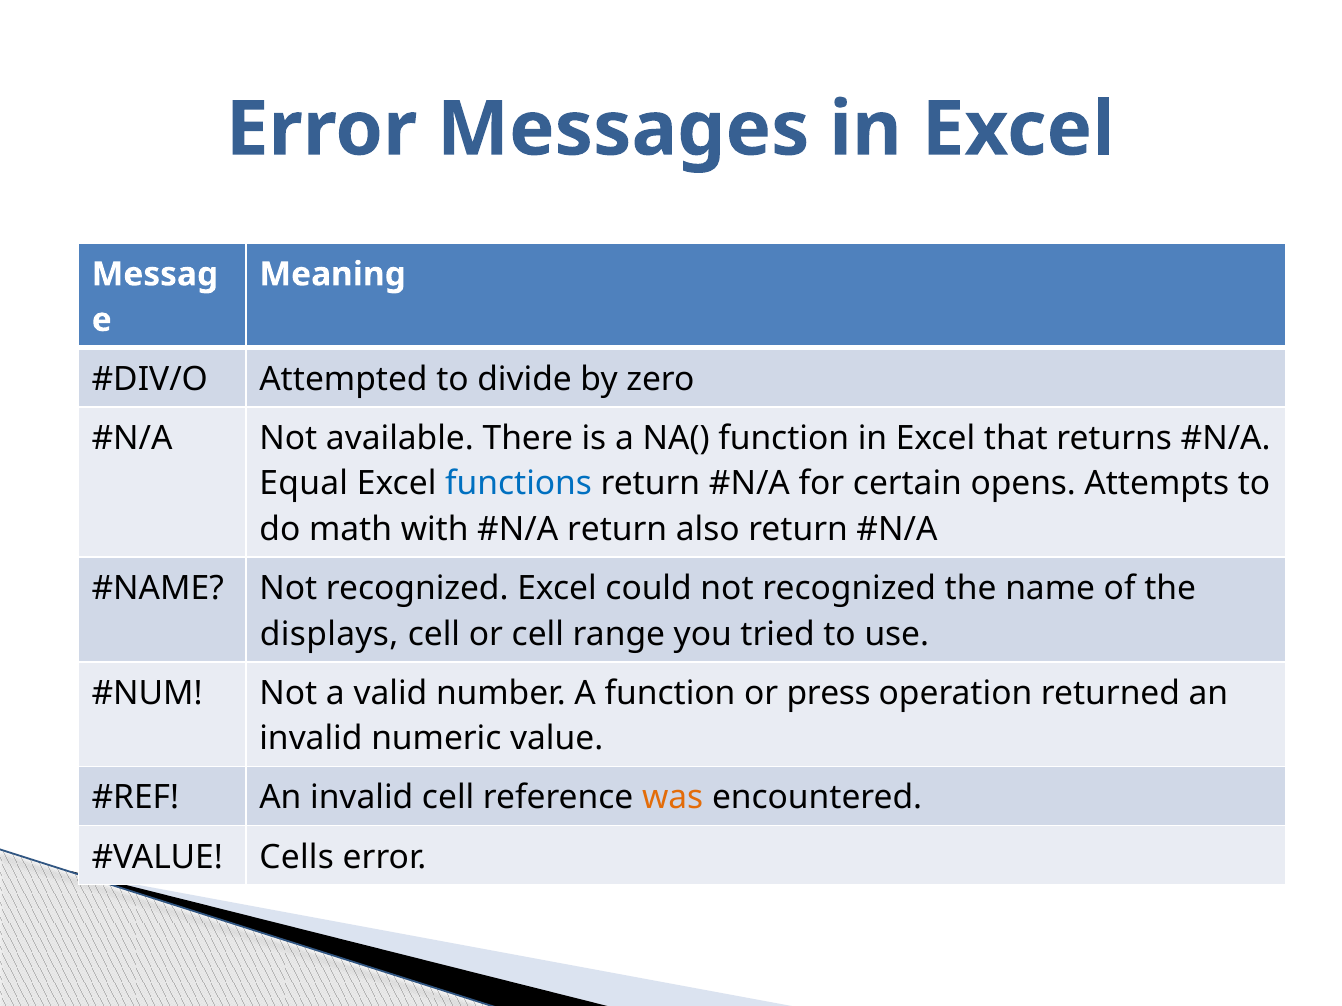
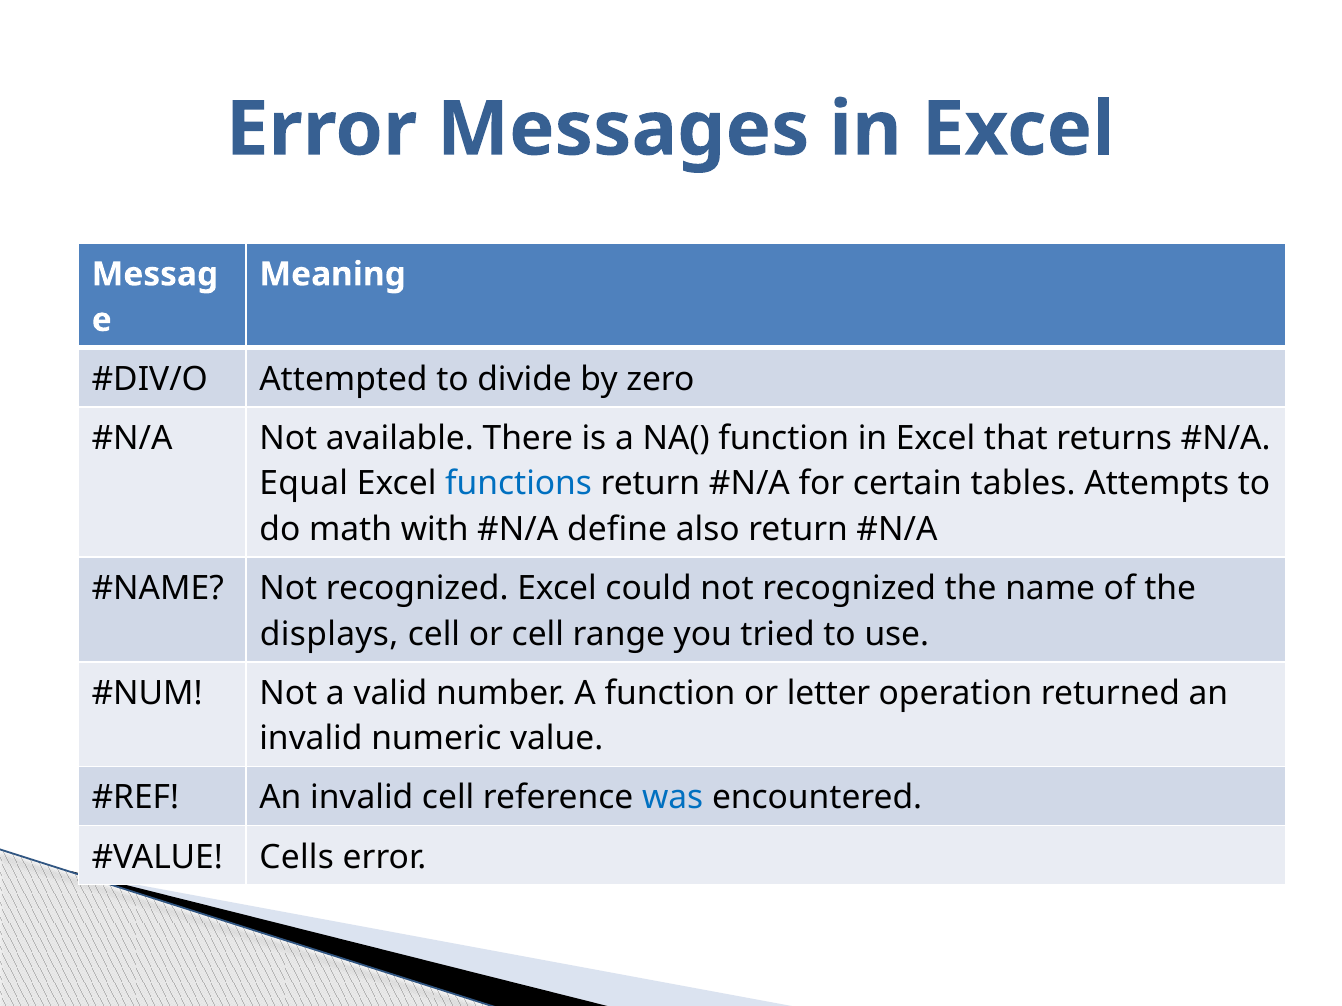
opens: opens -> tables
return at (617, 530): return -> define
press: press -> letter
was colour: orange -> blue
